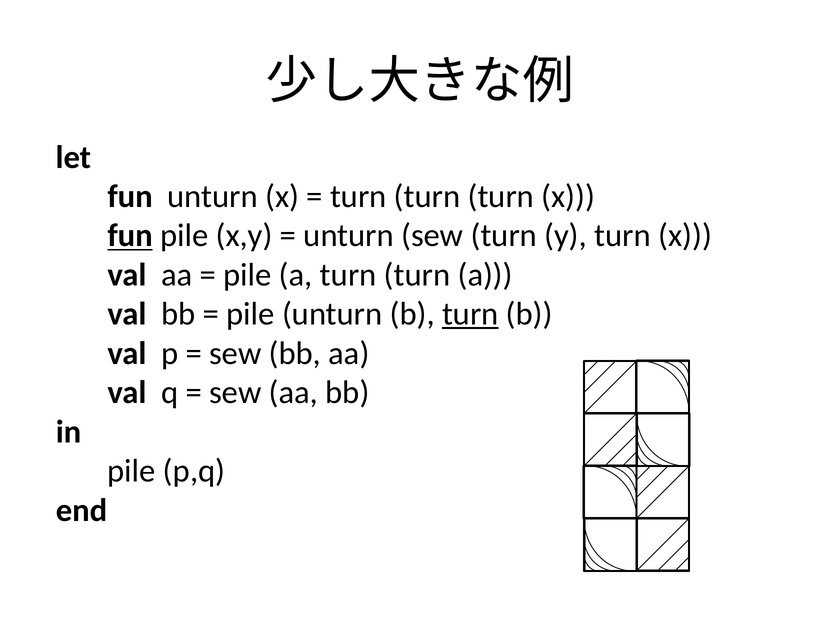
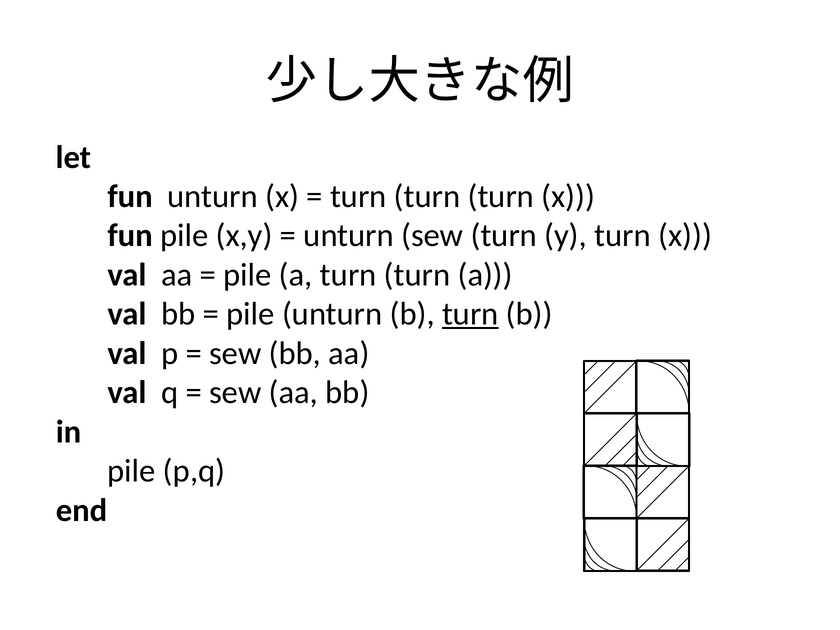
fun at (130, 236) underline: present -> none
